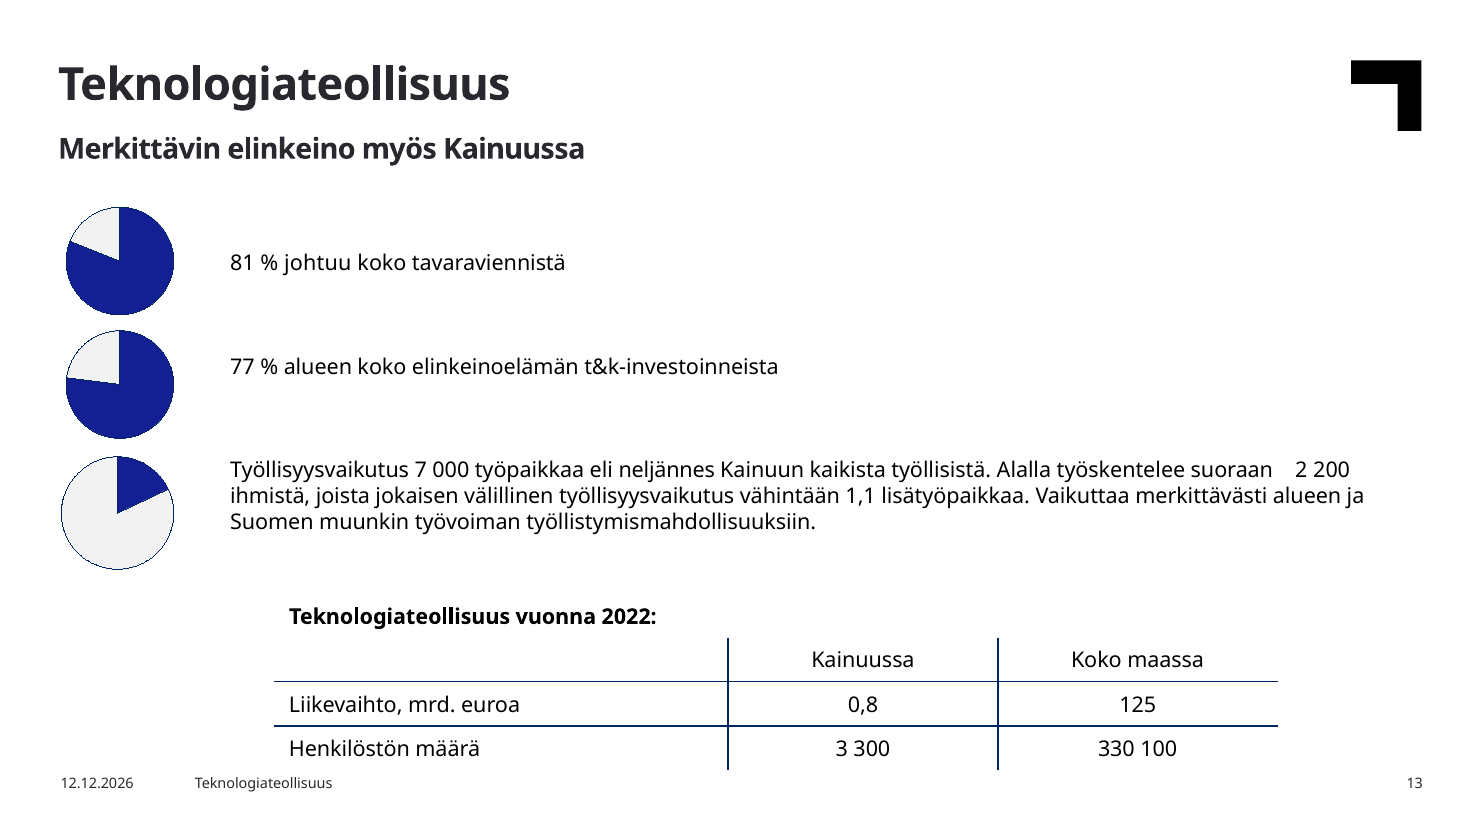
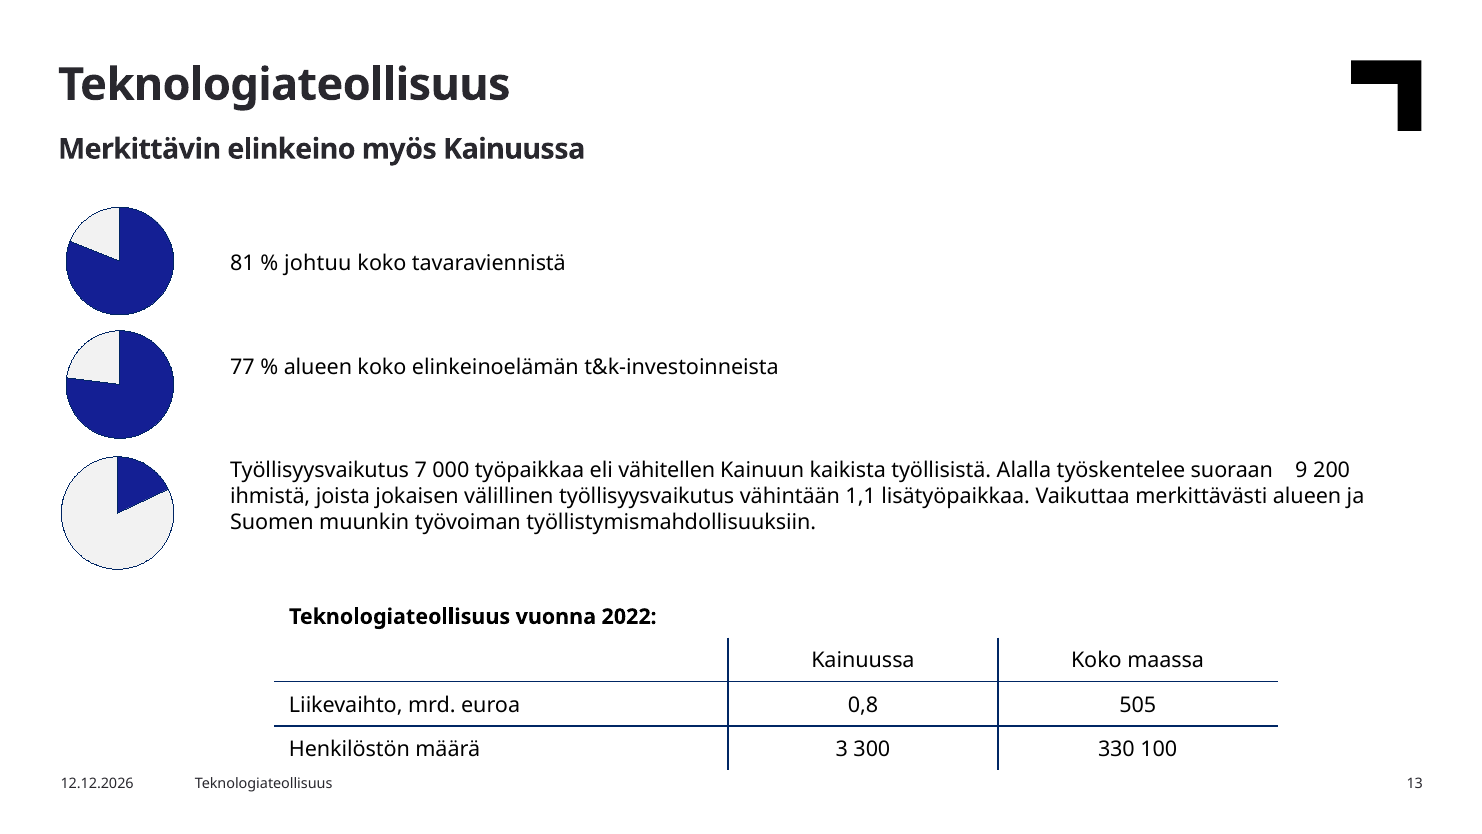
neljännes: neljännes -> vähitellen
2: 2 -> 9
125: 125 -> 505
